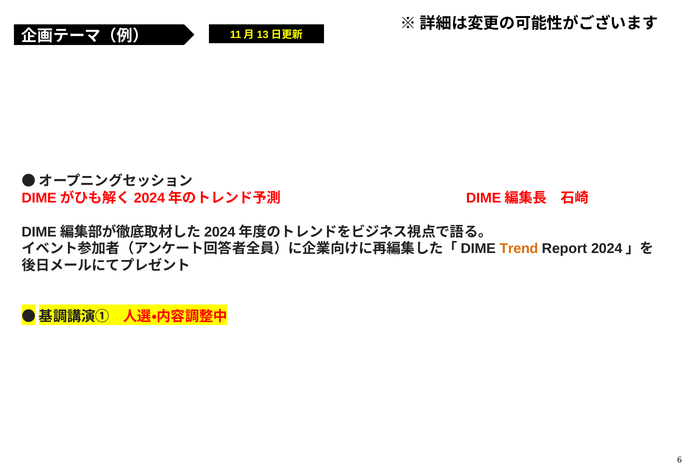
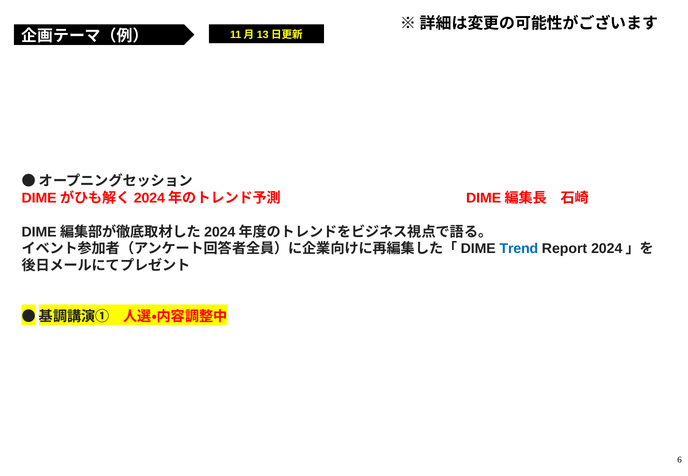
Trend colour: orange -> blue
